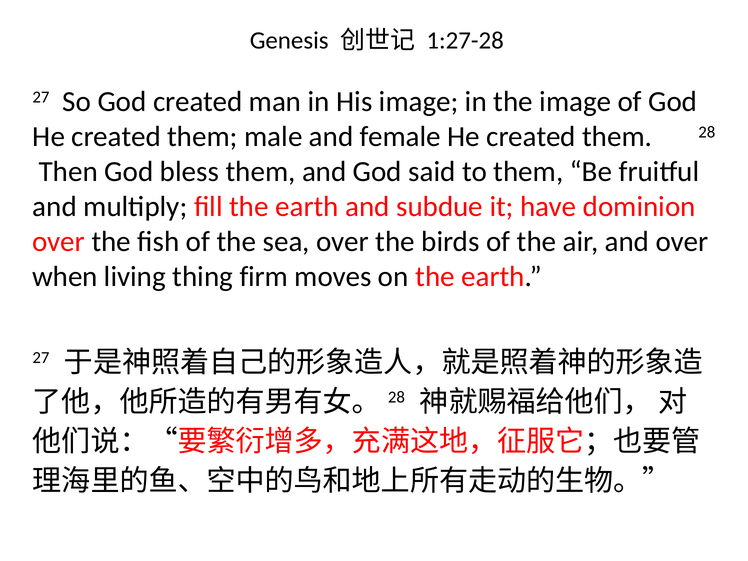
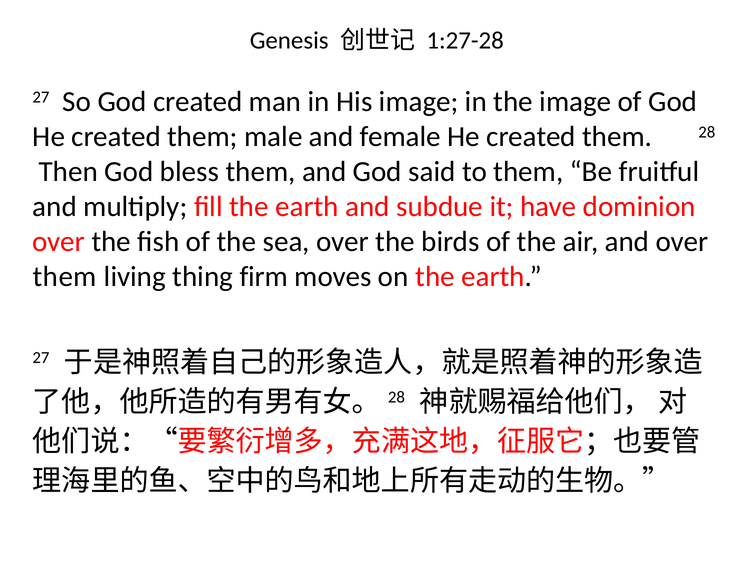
when at (65, 276): when -> them
